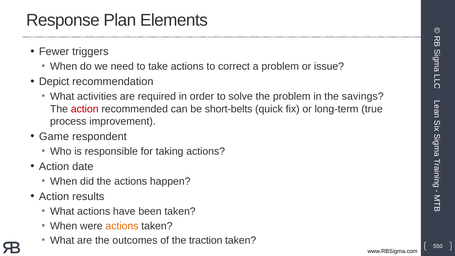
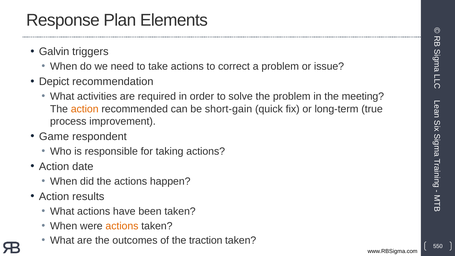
Fewer: Fewer -> Galvin
savings: savings -> meeting
action at (85, 109) colour: red -> orange
short-belts: short-belts -> short-gain
